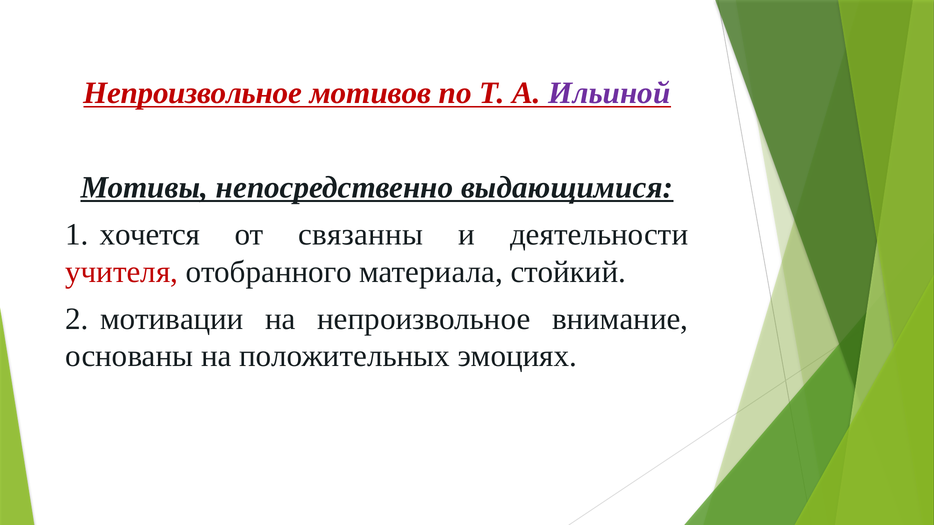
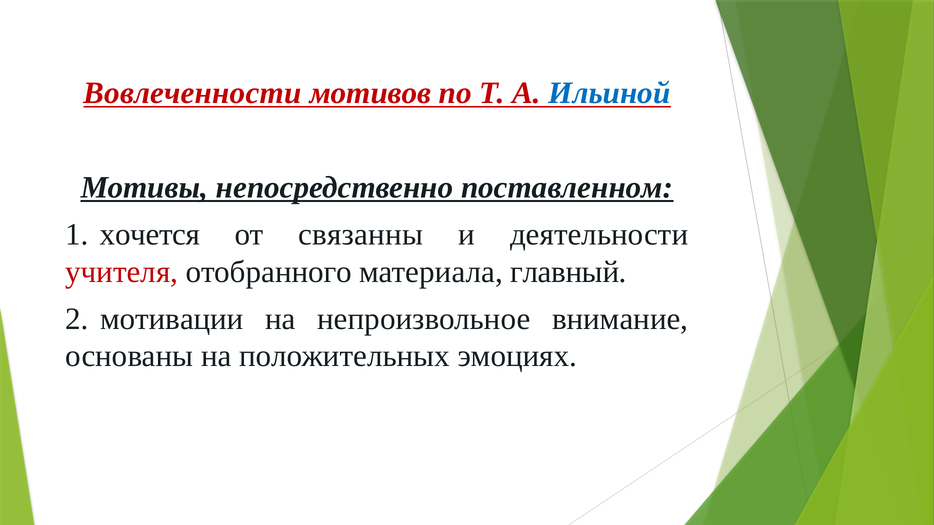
Непроизвольное at (193, 93): Непроизвольное -> Вовлеченности
Ильиной colour: purple -> blue
выдающимися: выдающимися -> поставленном
стойкий: стойкий -> главный
